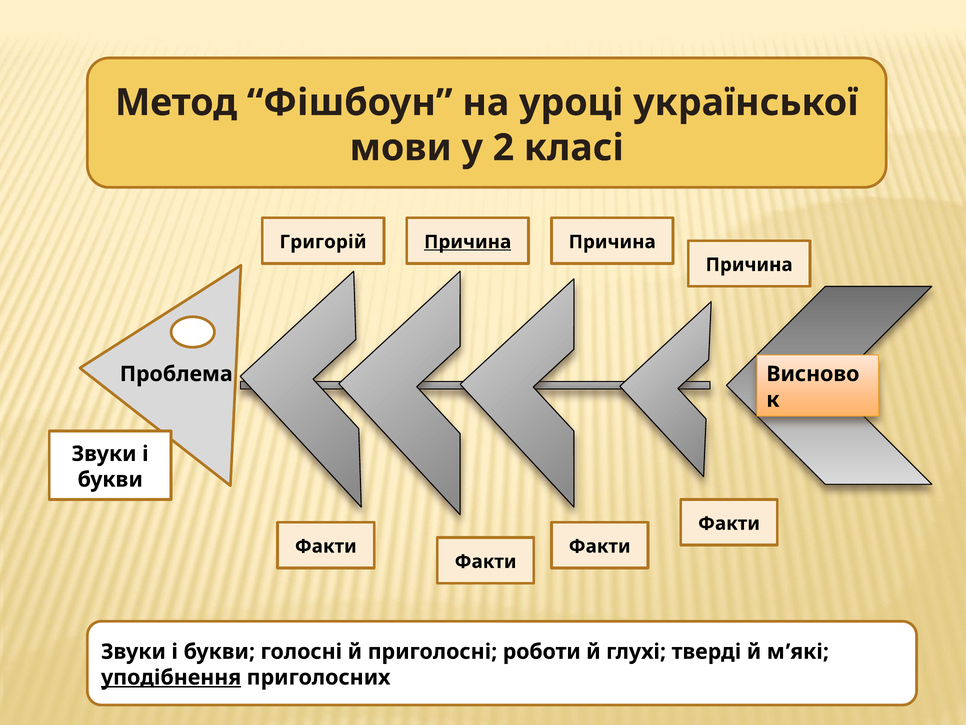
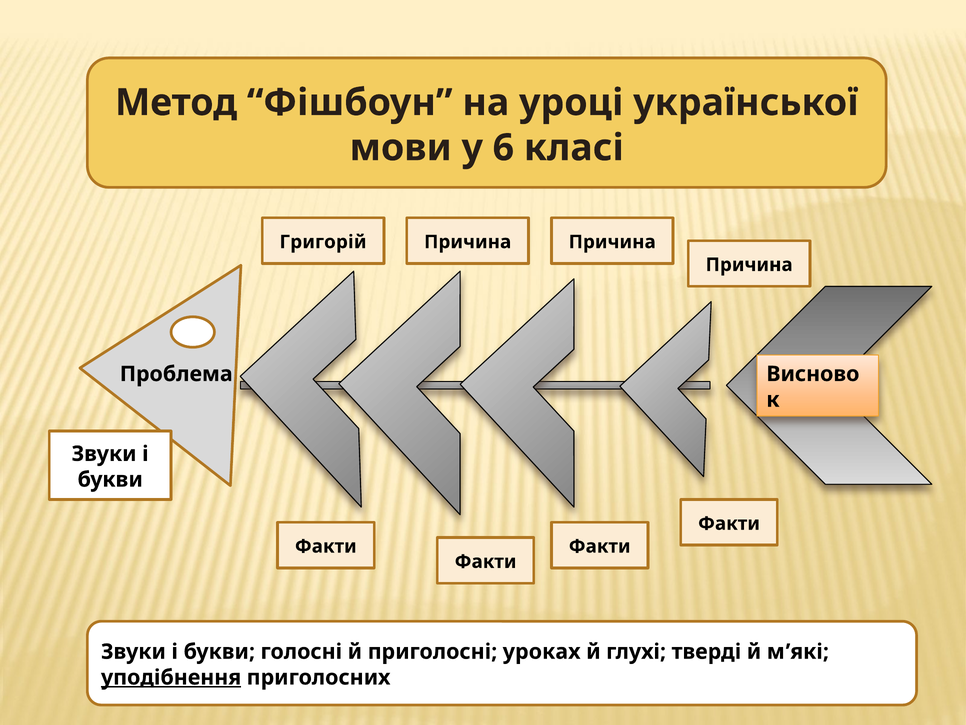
2: 2 -> 6
Причина at (468, 242) underline: present -> none
роботи: роботи -> уроках
